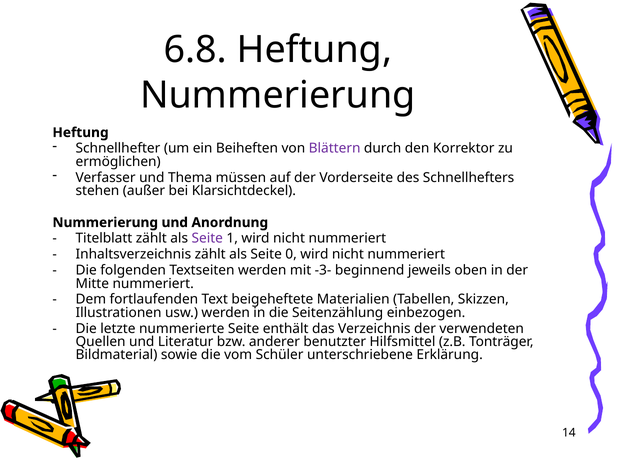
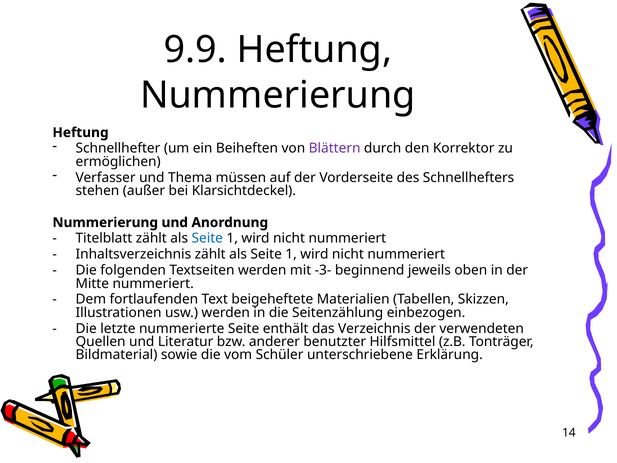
6.8: 6.8 -> 9.9
Seite at (207, 238) colour: purple -> blue
0 at (291, 254): 0 -> 1
